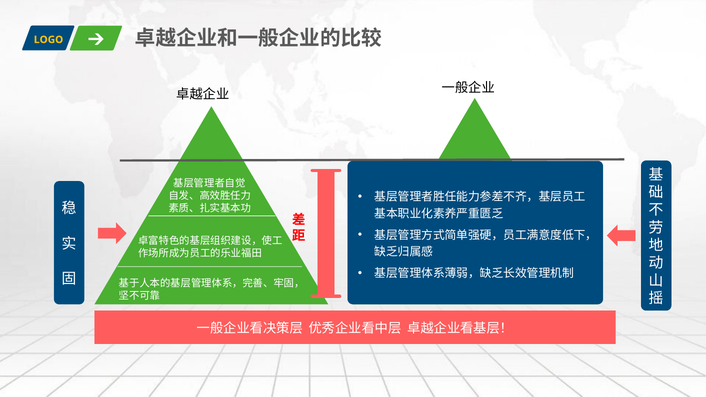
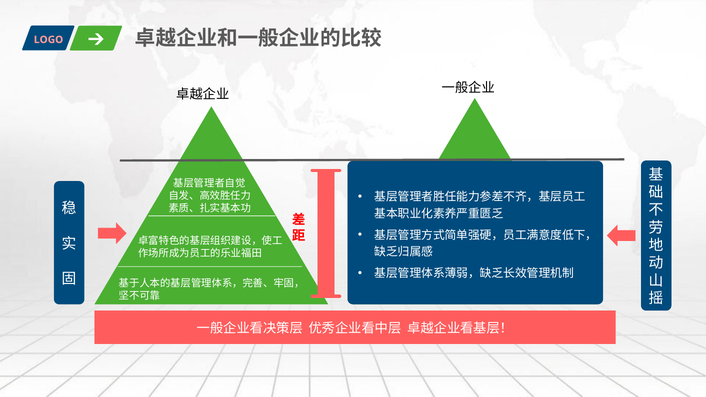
LOGO colour: yellow -> pink
